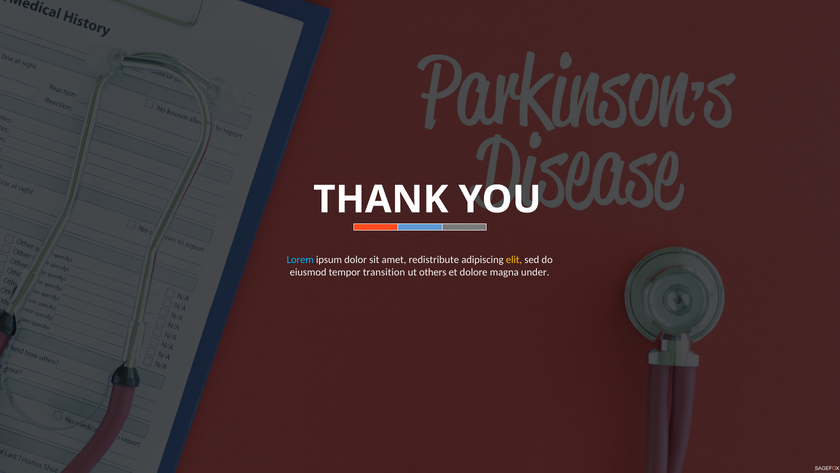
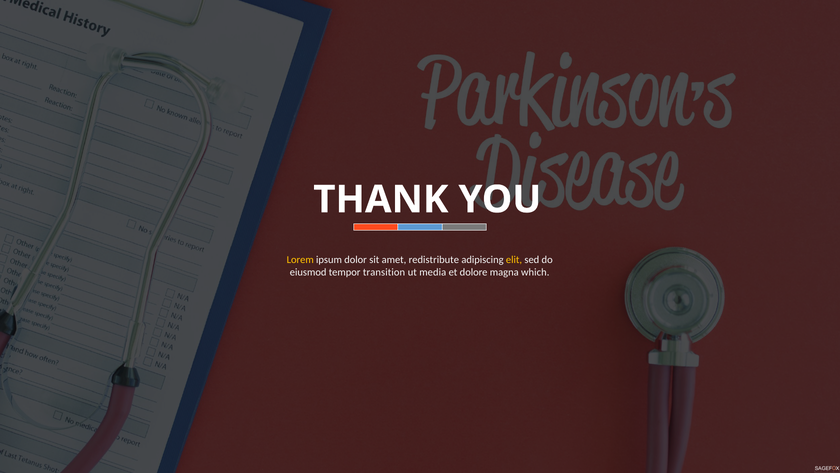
Lorem colour: light blue -> yellow
others: others -> media
under: under -> which
